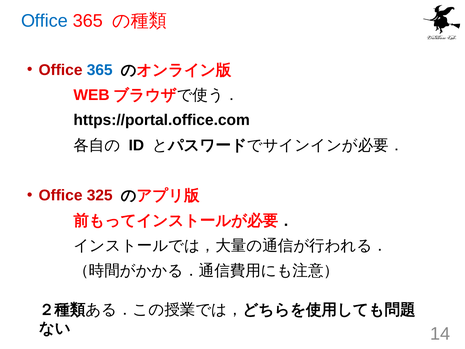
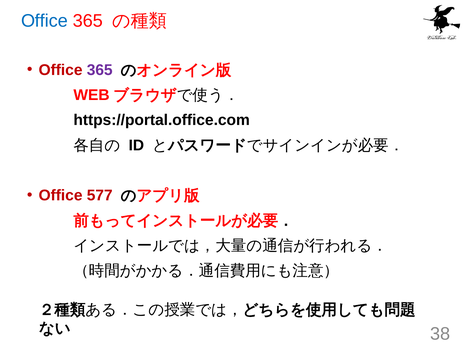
365 at (100, 70) colour: blue -> purple
325: 325 -> 577
14: 14 -> 38
